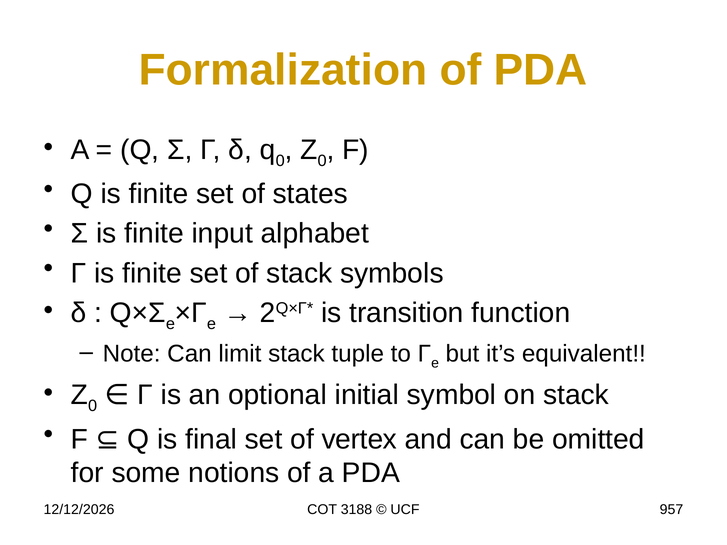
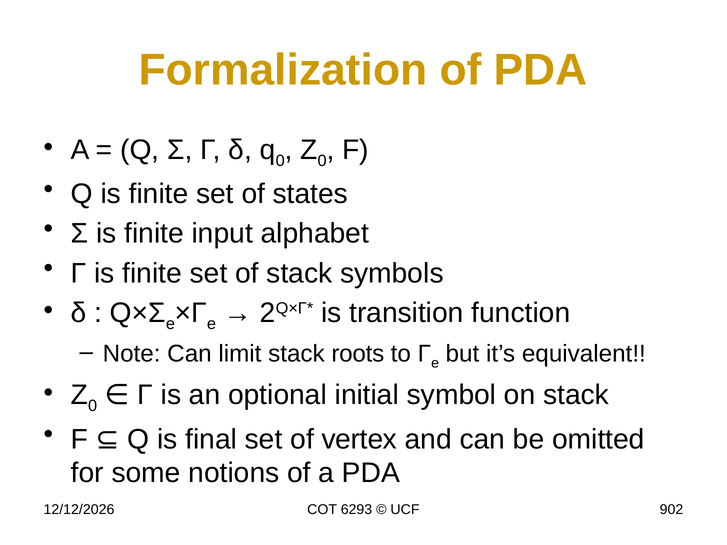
tuple: tuple -> roots
3188: 3188 -> 6293
957: 957 -> 902
